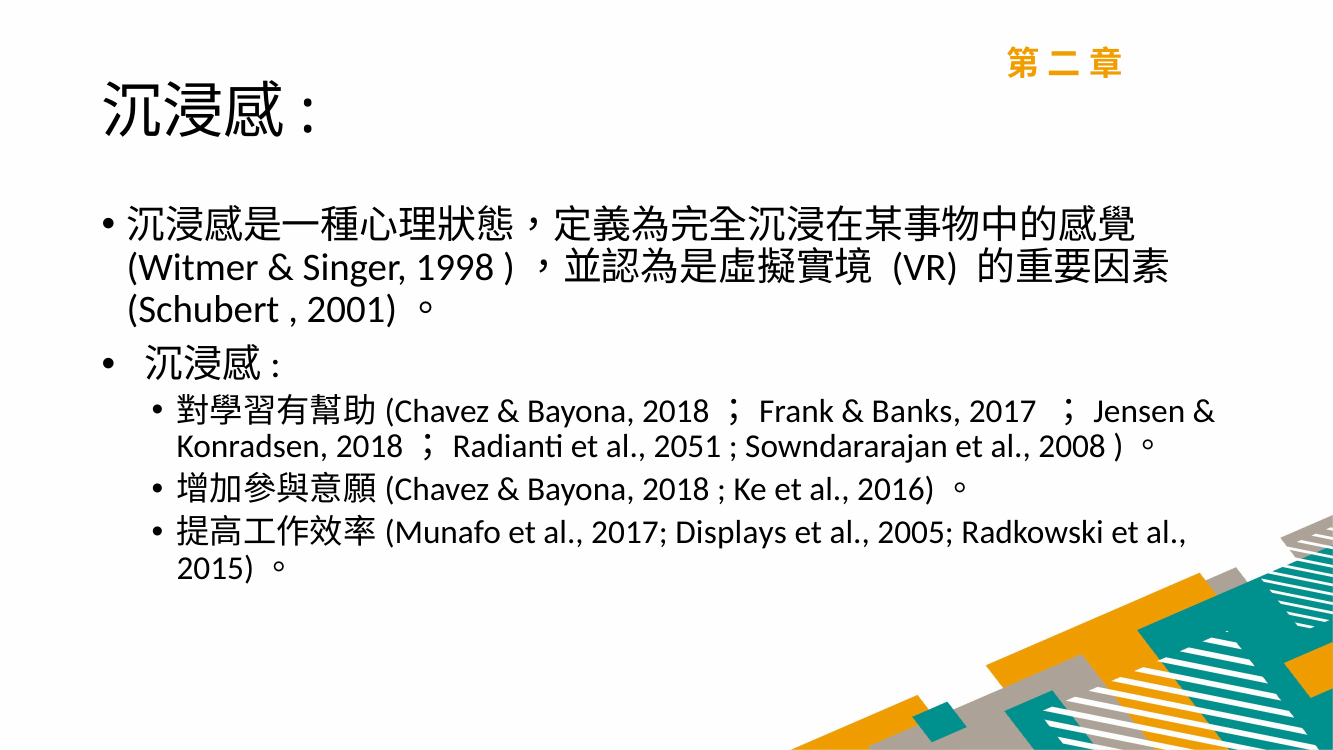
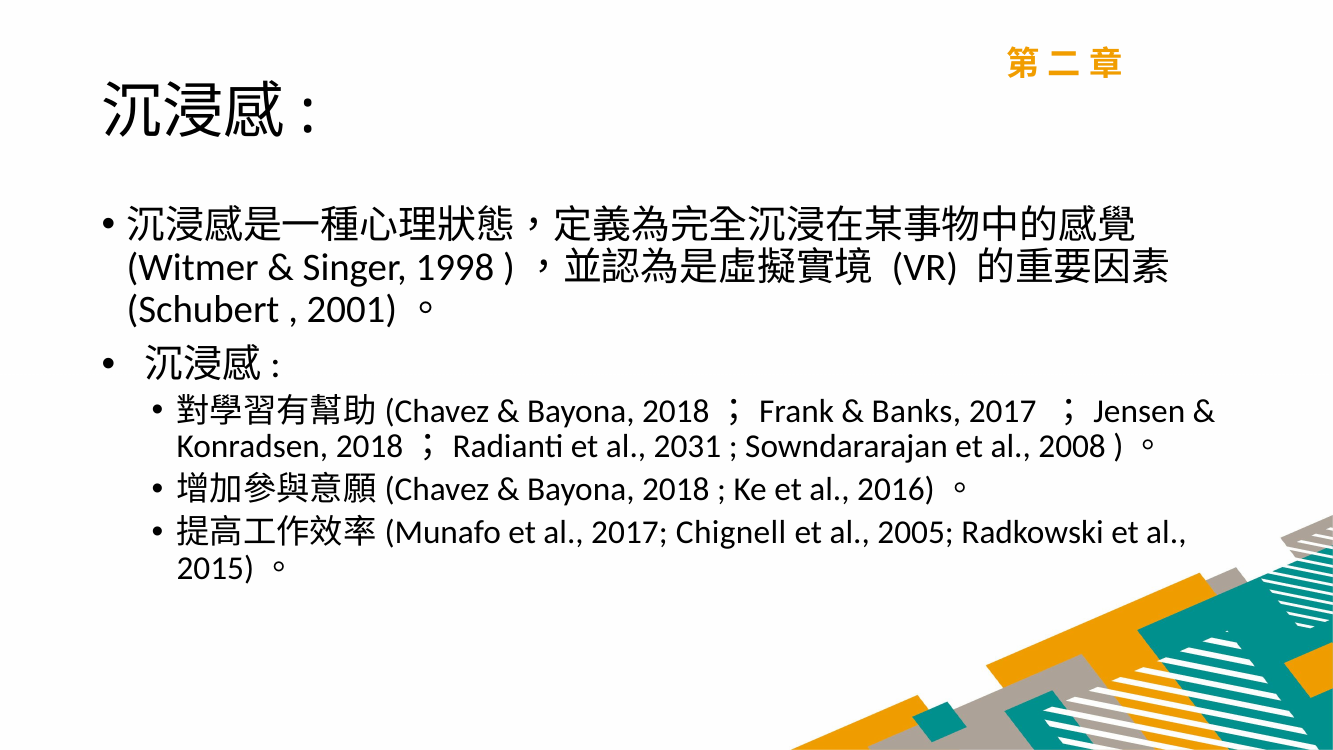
2051: 2051 -> 2031
Displays: Displays -> Chignell
